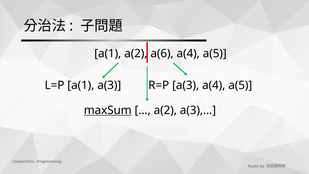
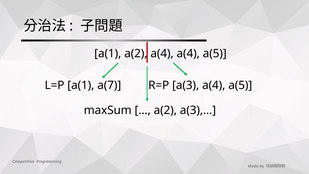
a(2 a(6: a(6 -> a(4
a(1 a(3: a(3 -> a(7
maxSum underline: present -> none
